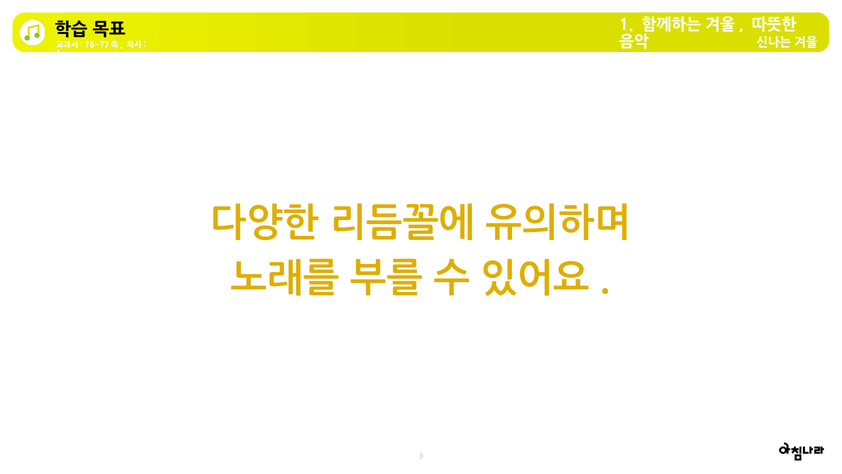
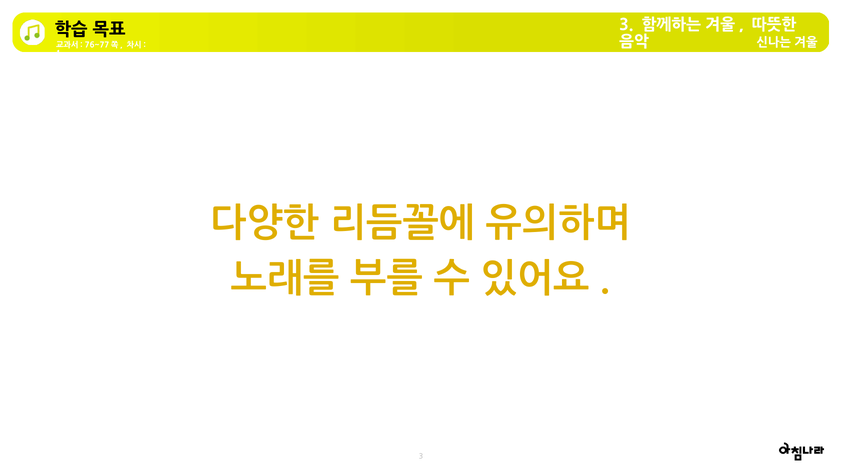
1 at (626, 25): 1 -> 3
